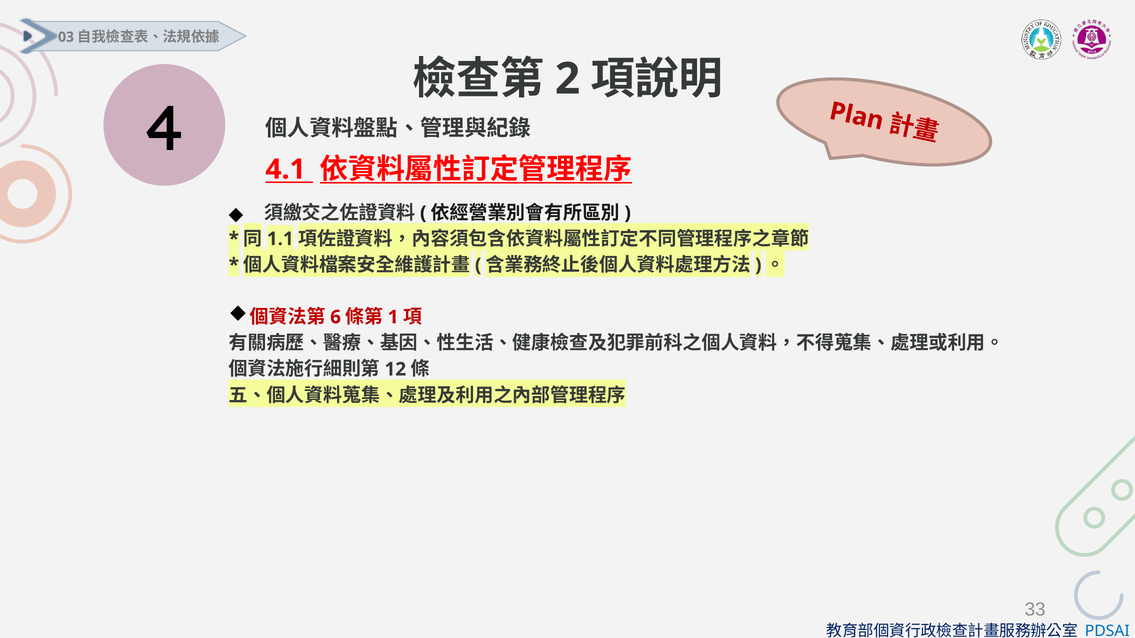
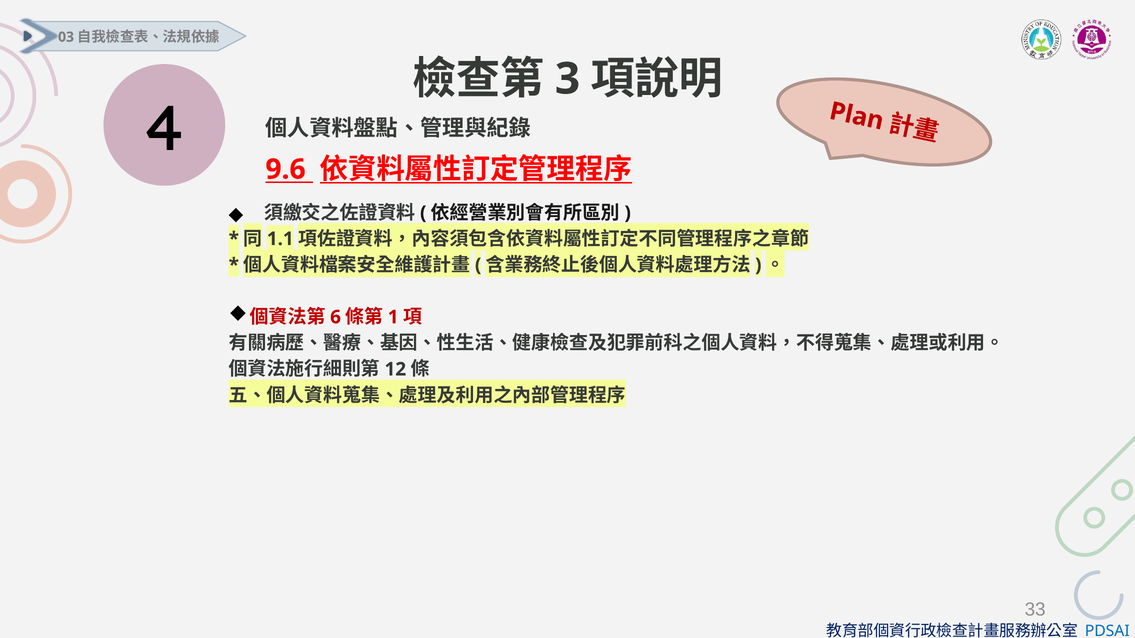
2: 2 -> 3
4.1: 4.1 -> 9.6
